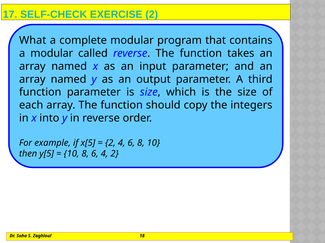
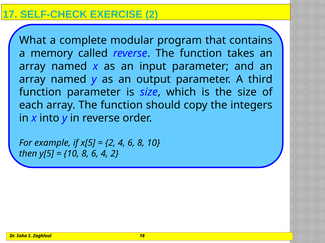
a modular: modular -> memory
